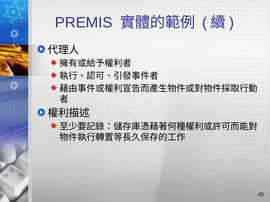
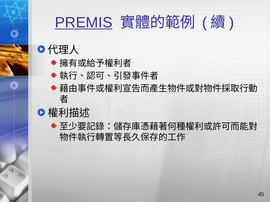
PREMIS underline: none -> present
